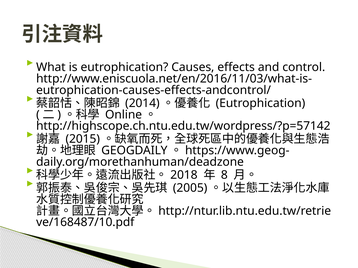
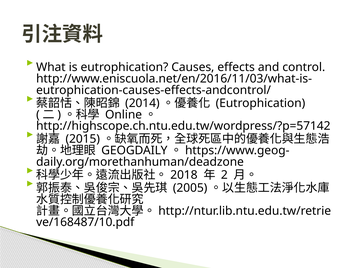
8: 8 -> 2
